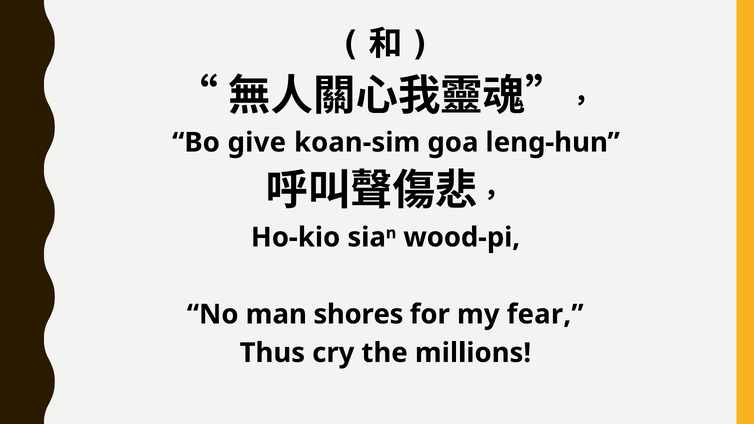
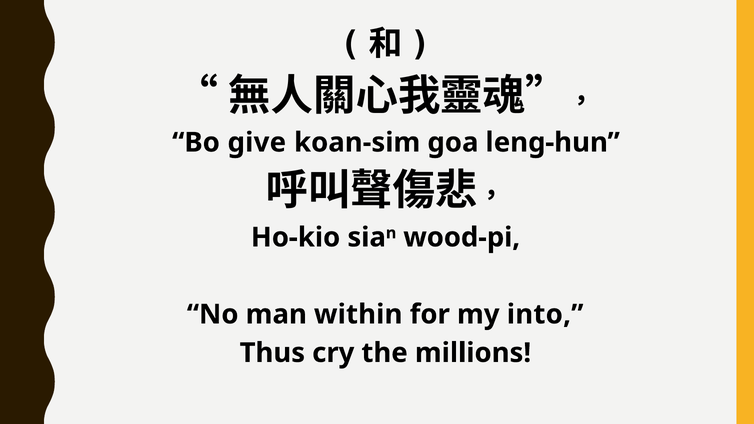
shores: shores -> within
fear: fear -> into
